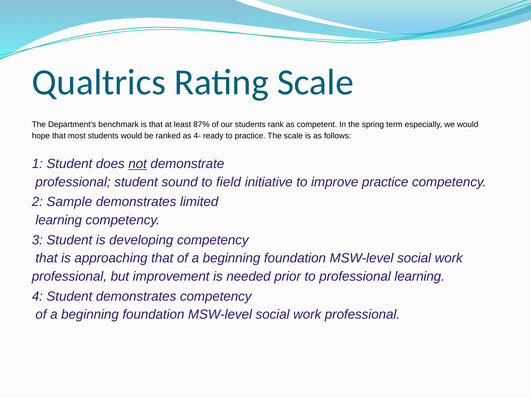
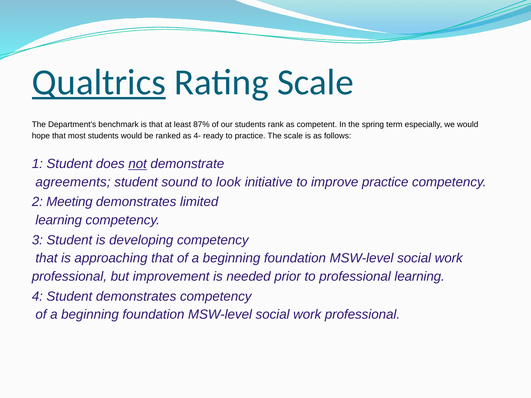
Qualtrics underline: none -> present
professional at (73, 182): professional -> agreements
field: field -> look
Sample: Sample -> Meeting
